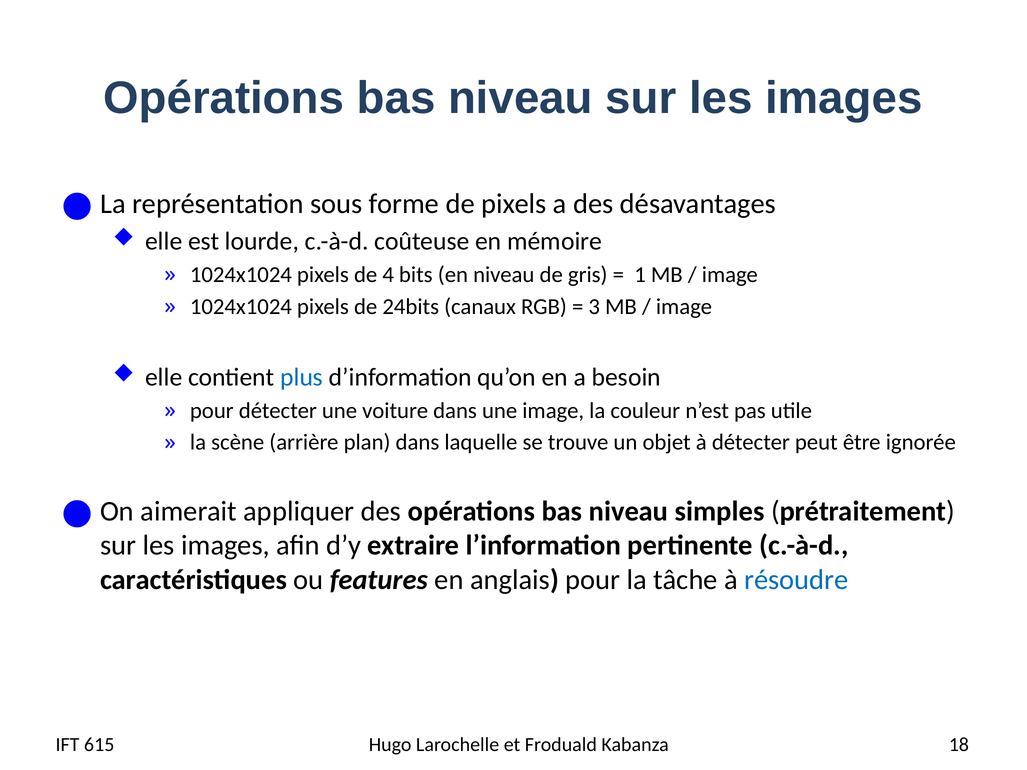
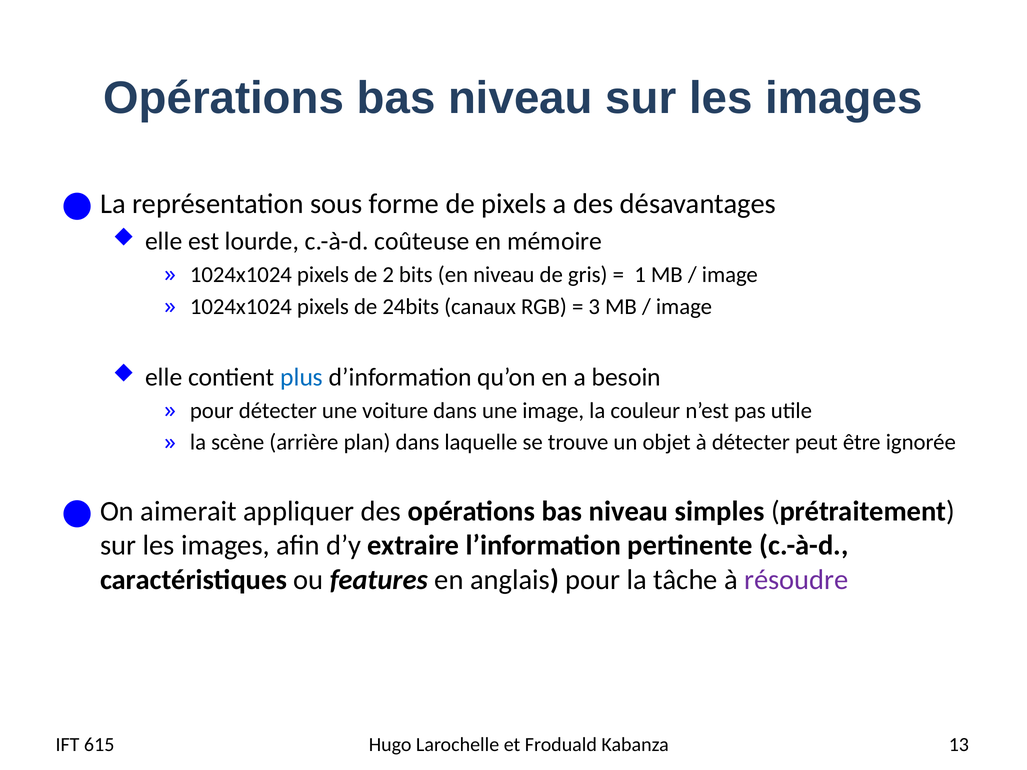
4: 4 -> 2
résoudre colour: blue -> purple
18: 18 -> 13
